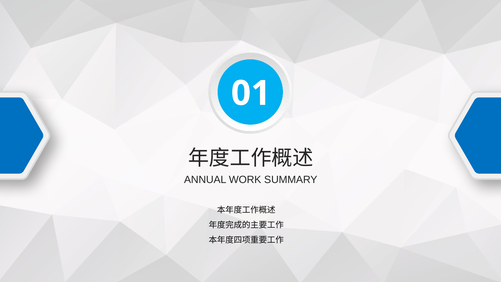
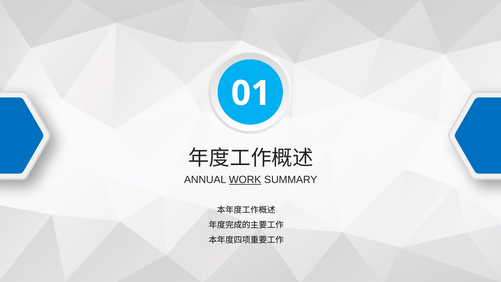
WORK underline: none -> present
